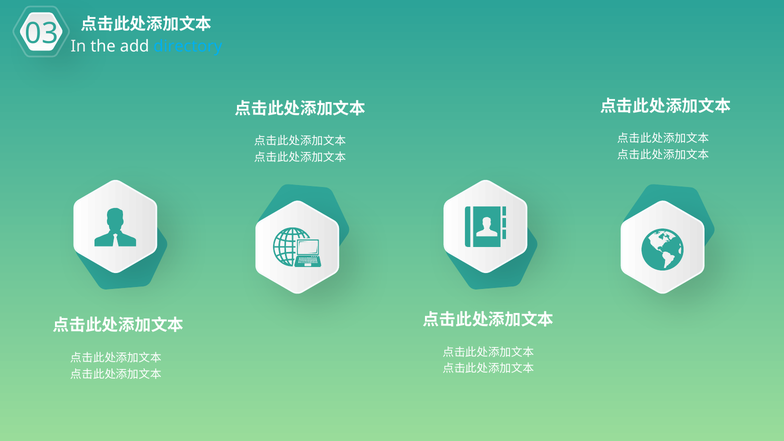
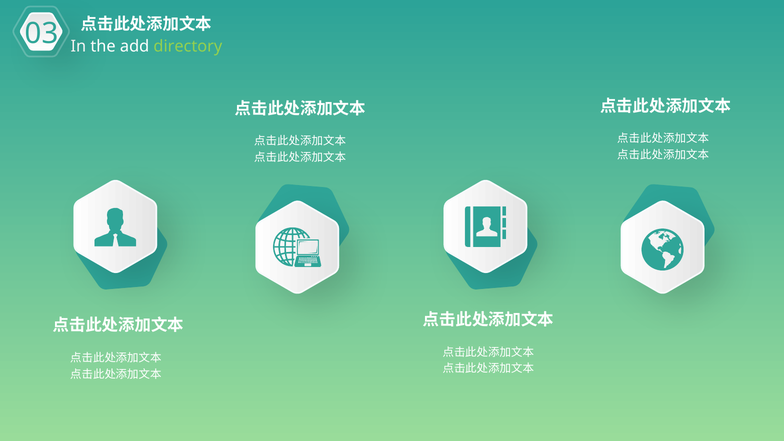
directory colour: light blue -> light green
